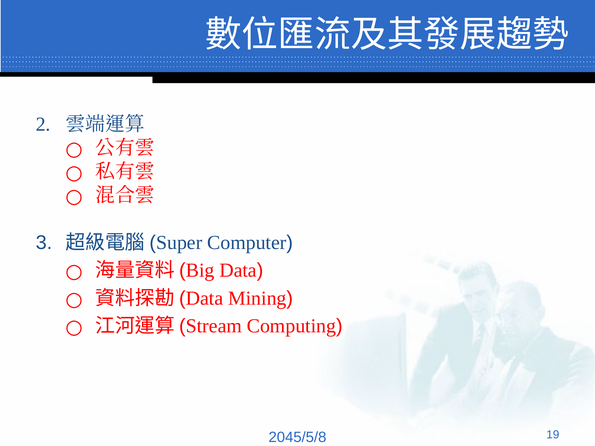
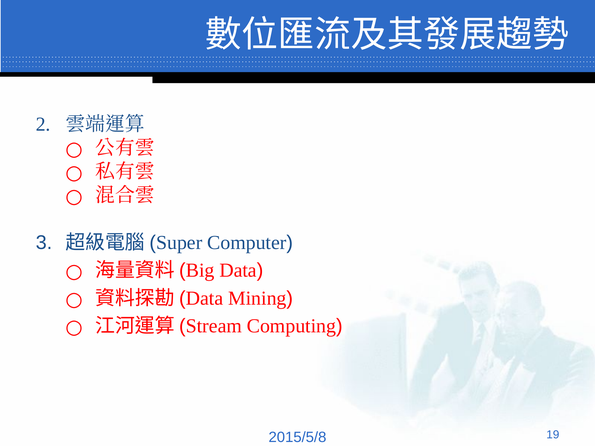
2045/5/8: 2045/5/8 -> 2015/5/8
